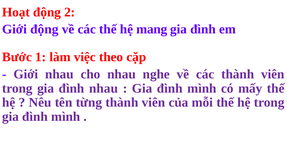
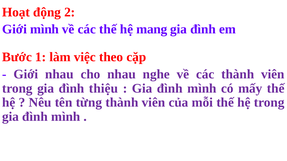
Giới động: động -> mình
đình nhau: nhau -> thiệu
